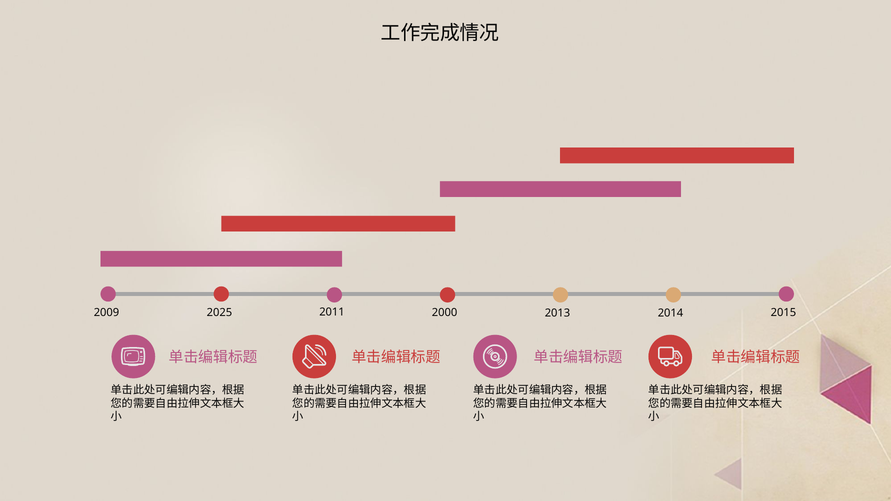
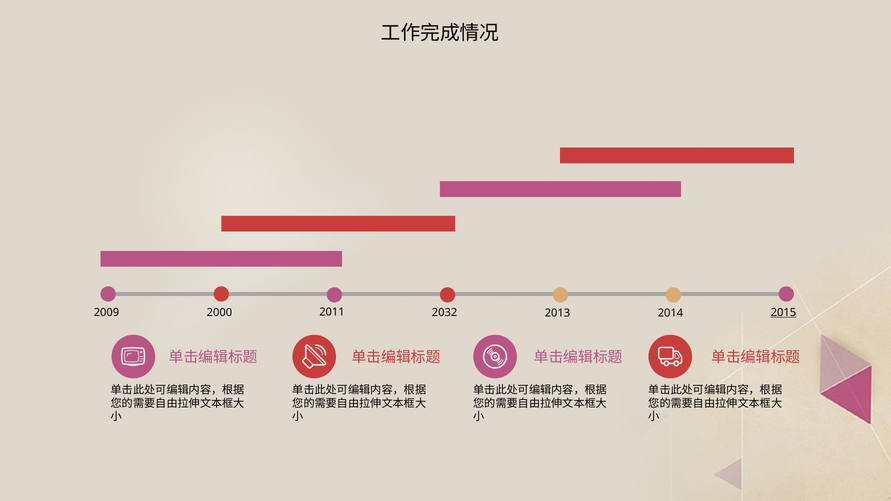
2000: 2000 -> 2032
2015 underline: none -> present
2025: 2025 -> 2000
